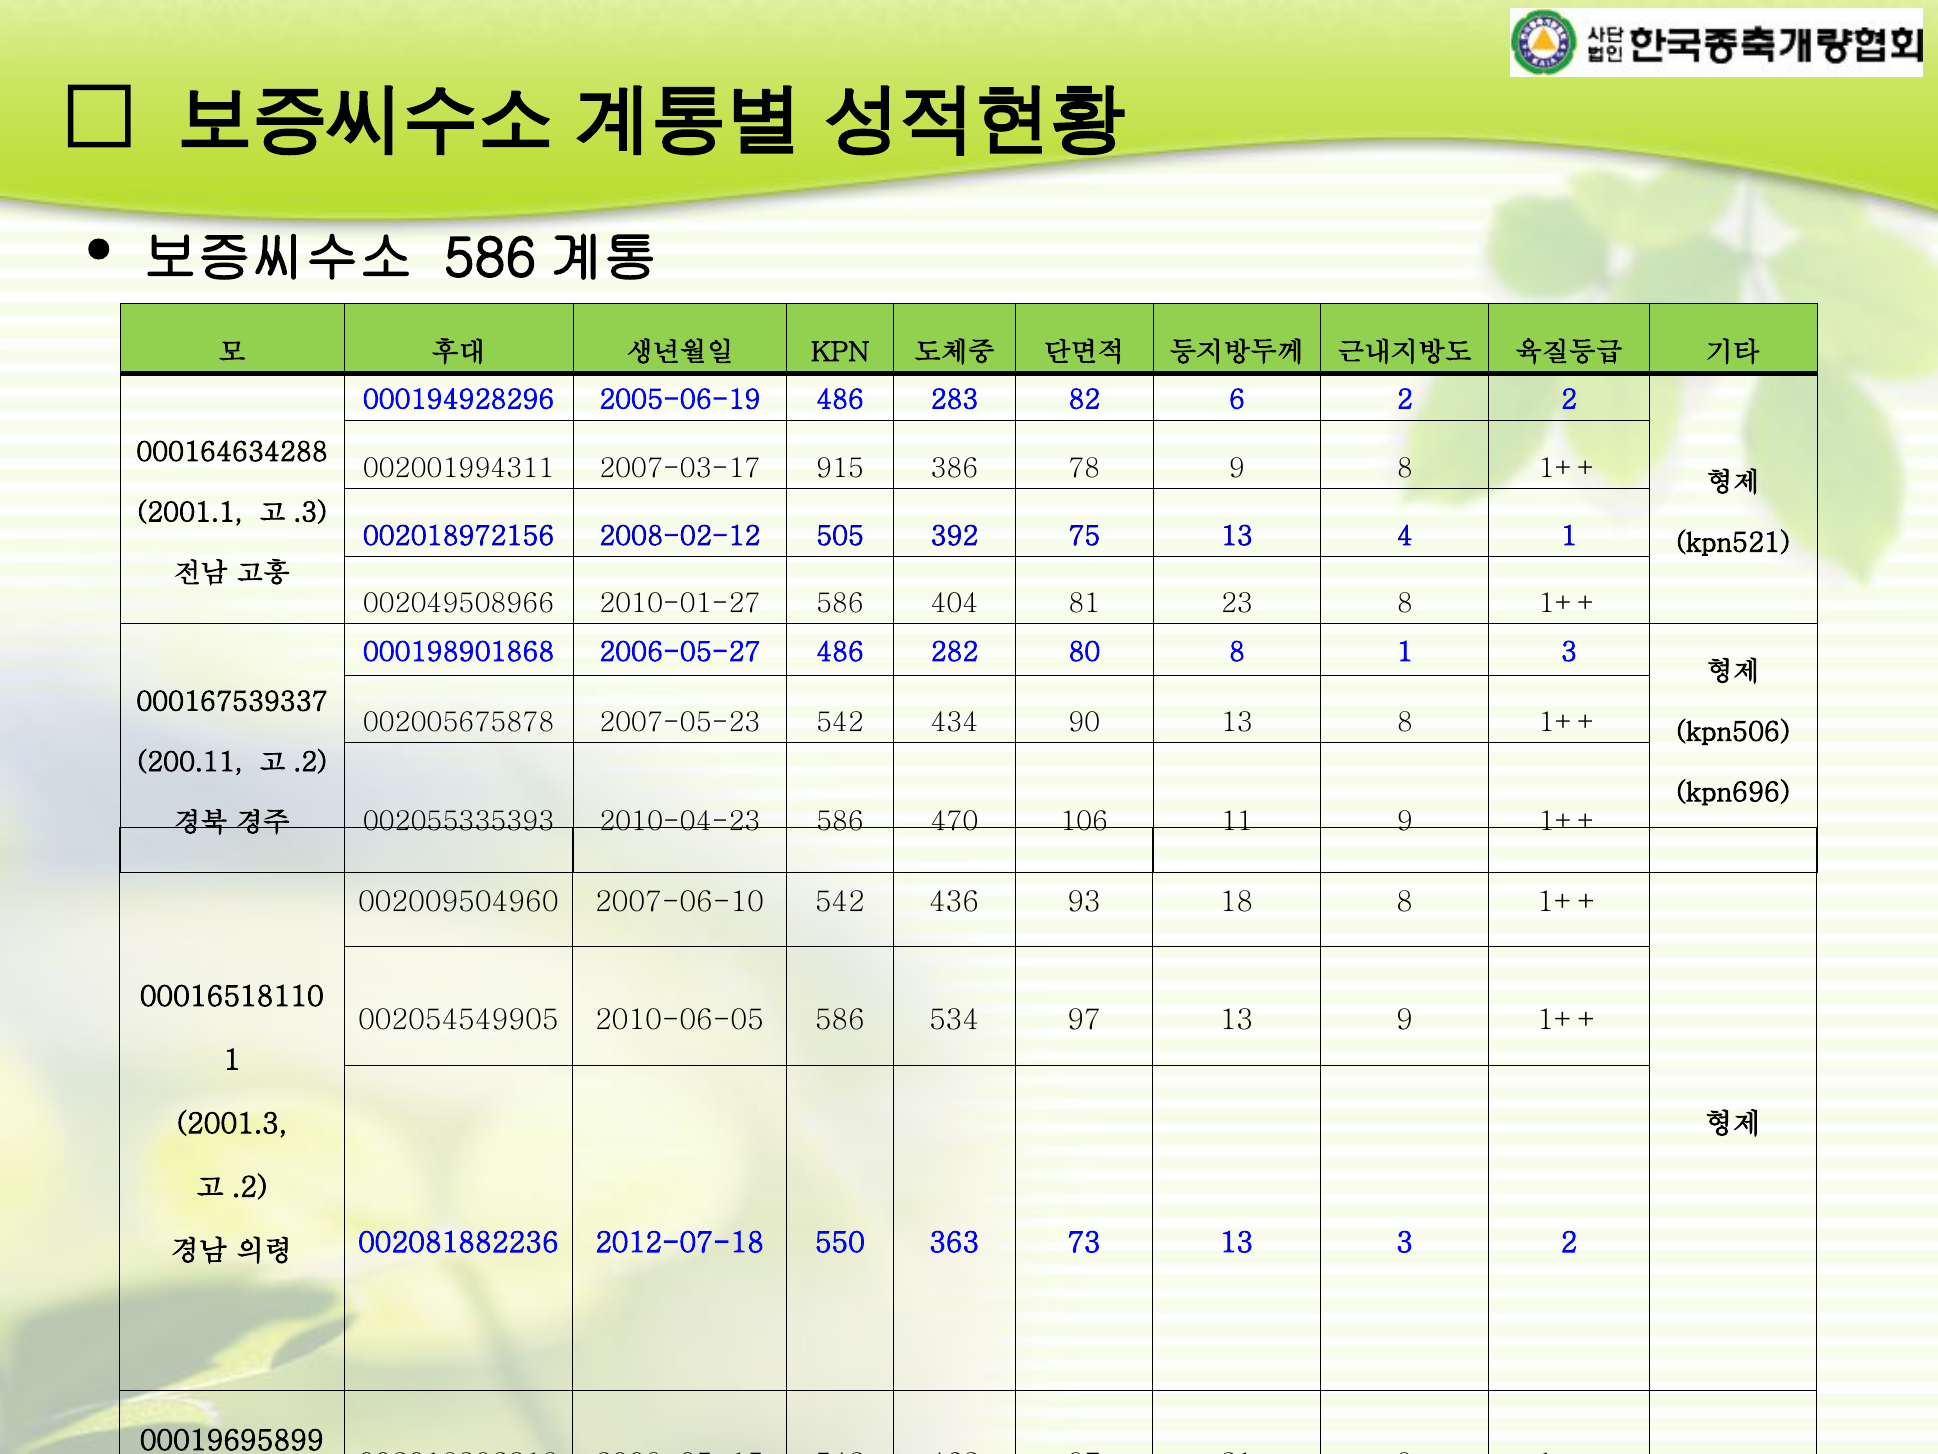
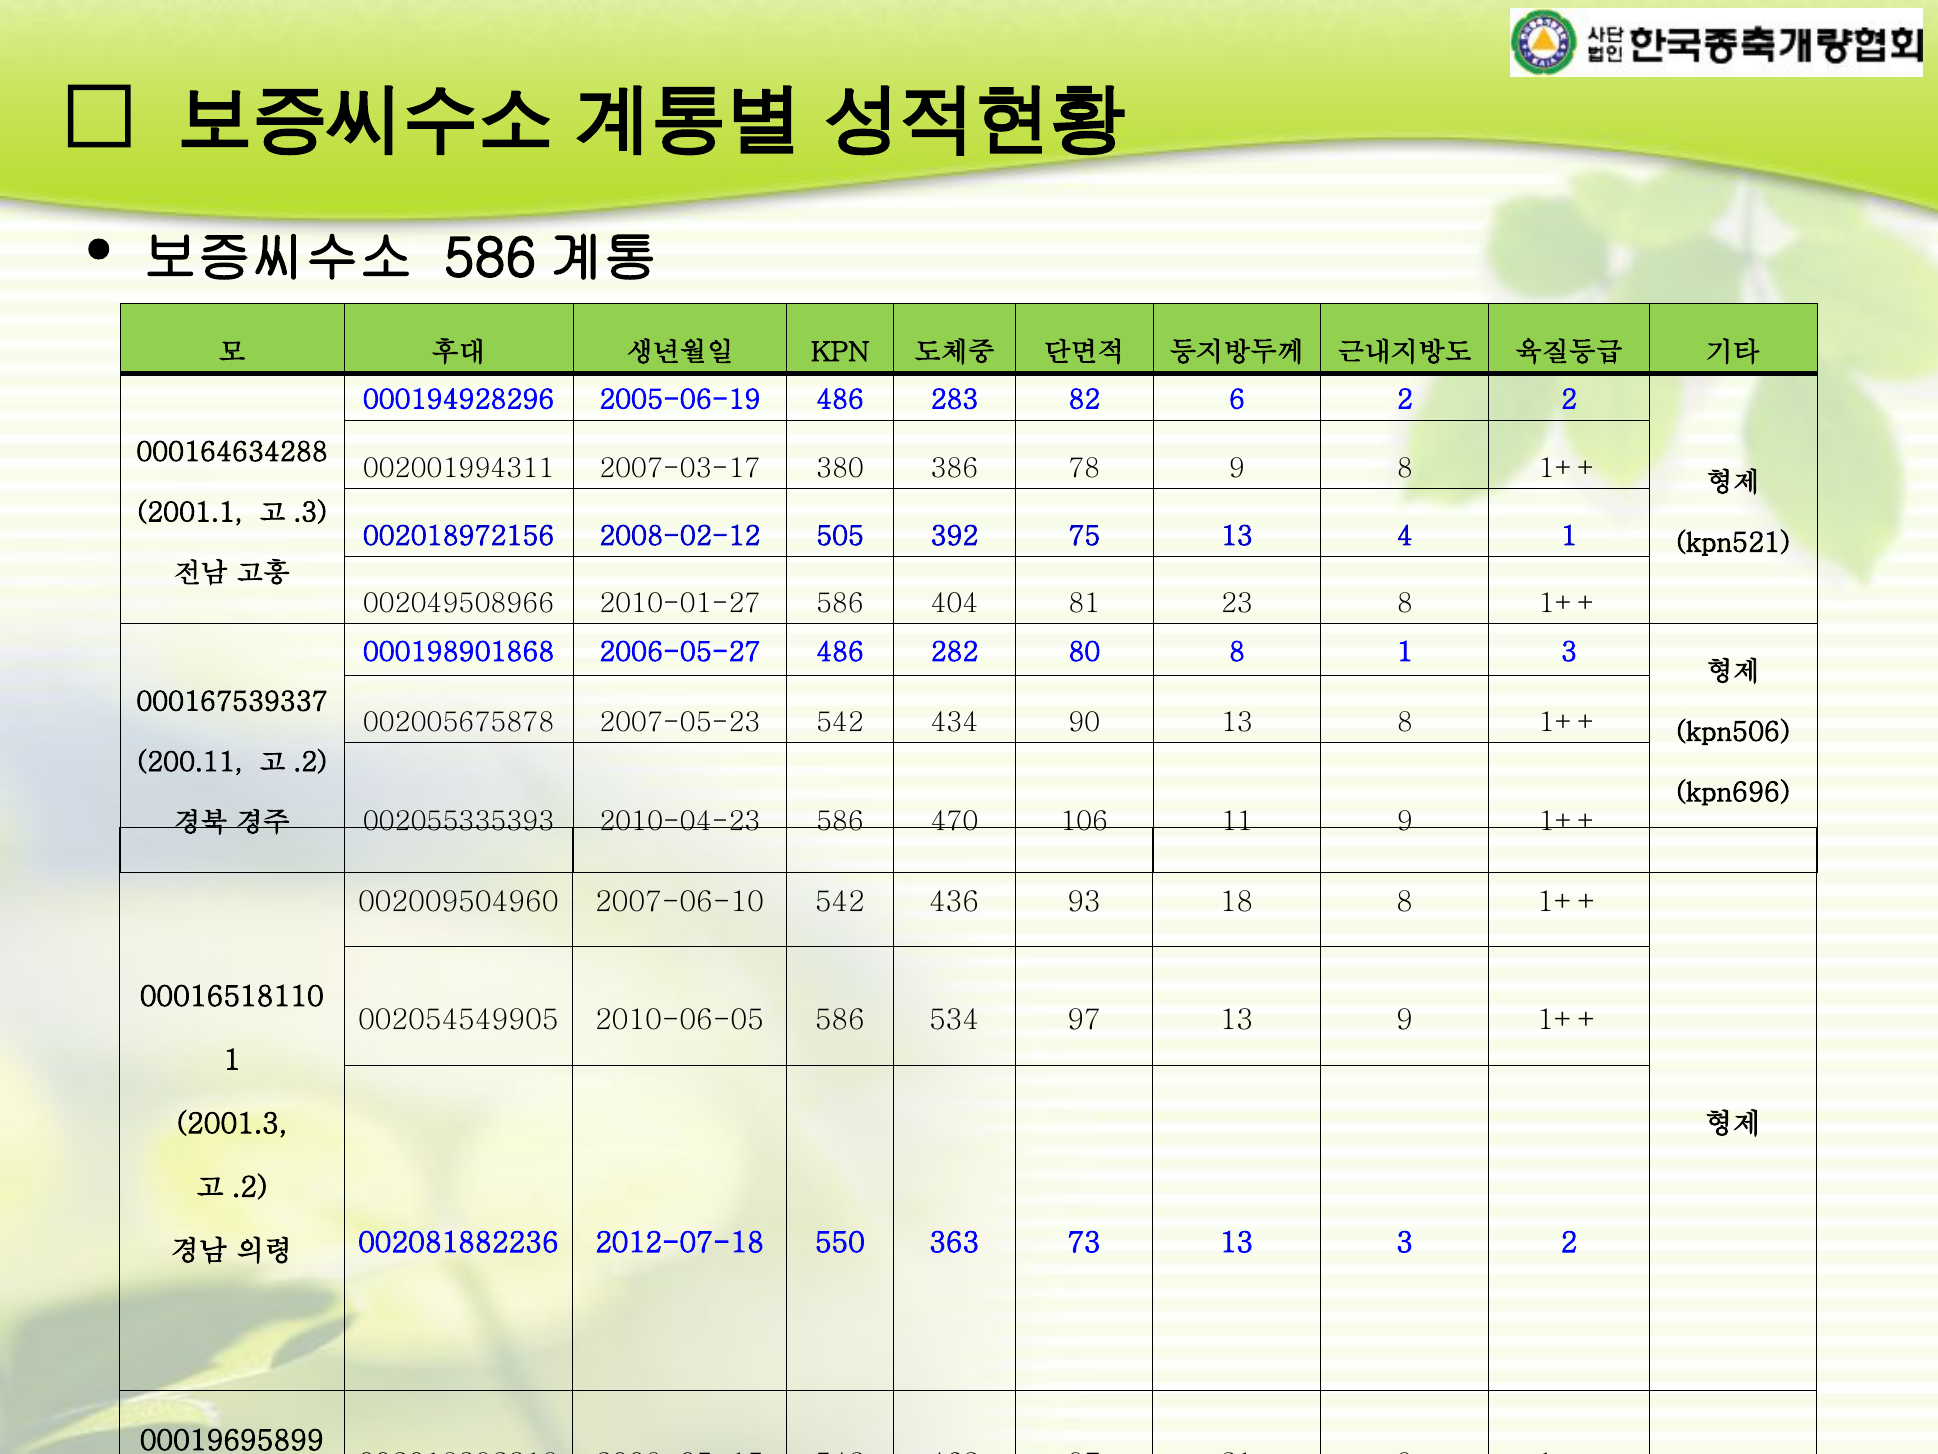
915: 915 -> 380
